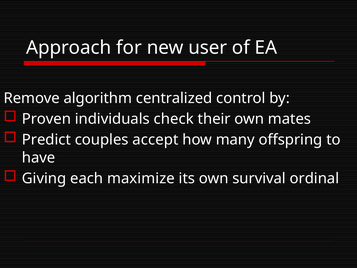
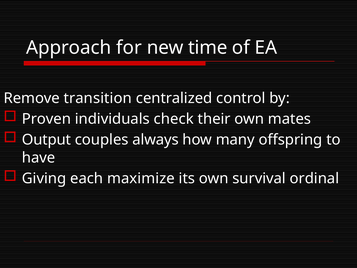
user: user -> time
algorithm: algorithm -> transition
Predict: Predict -> Output
accept: accept -> always
